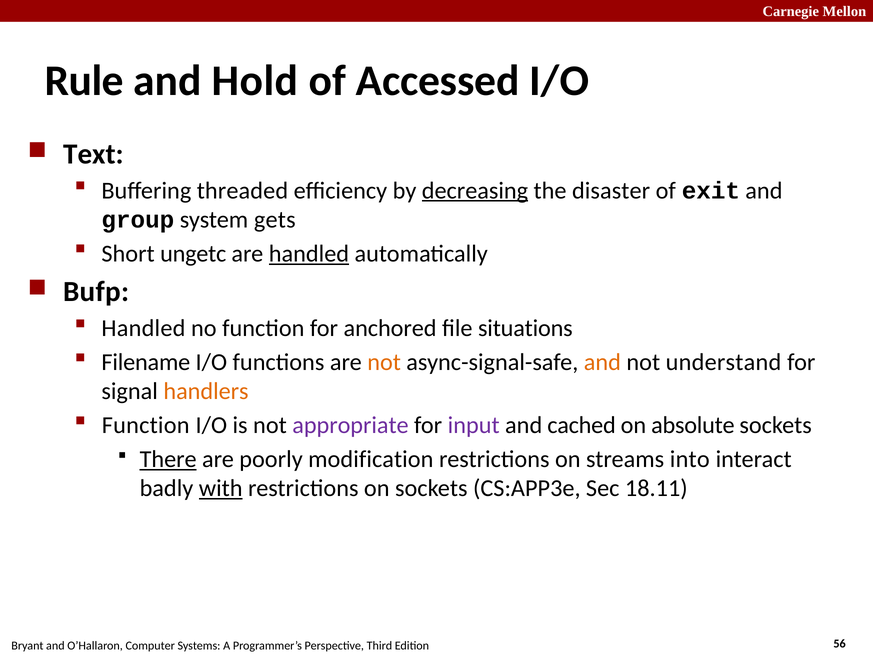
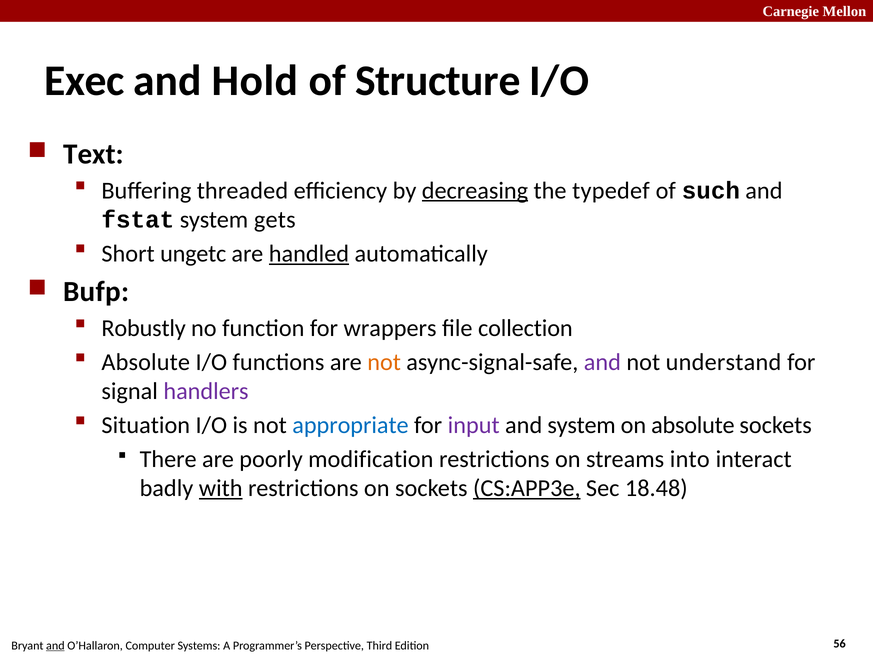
Rule: Rule -> Exec
Accessed: Accessed -> Structure
disaster: disaster -> typedef
exit: exit -> such
group: group -> fstat
Handled at (143, 328): Handled -> Robustly
anchored: anchored -> wrappers
situations: situations -> collection
Filename at (146, 362): Filename -> Absolute
and at (602, 362) colour: orange -> purple
handlers colour: orange -> purple
Function at (146, 425): Function -> Situation
appropriate colour: purple -> blue
and cached: cached -> system
There underline: present -> none
CS:APP3e underline: none -> present
18.11: 18.11 -> 18.48
and at (55, 645) underline: none -> present
